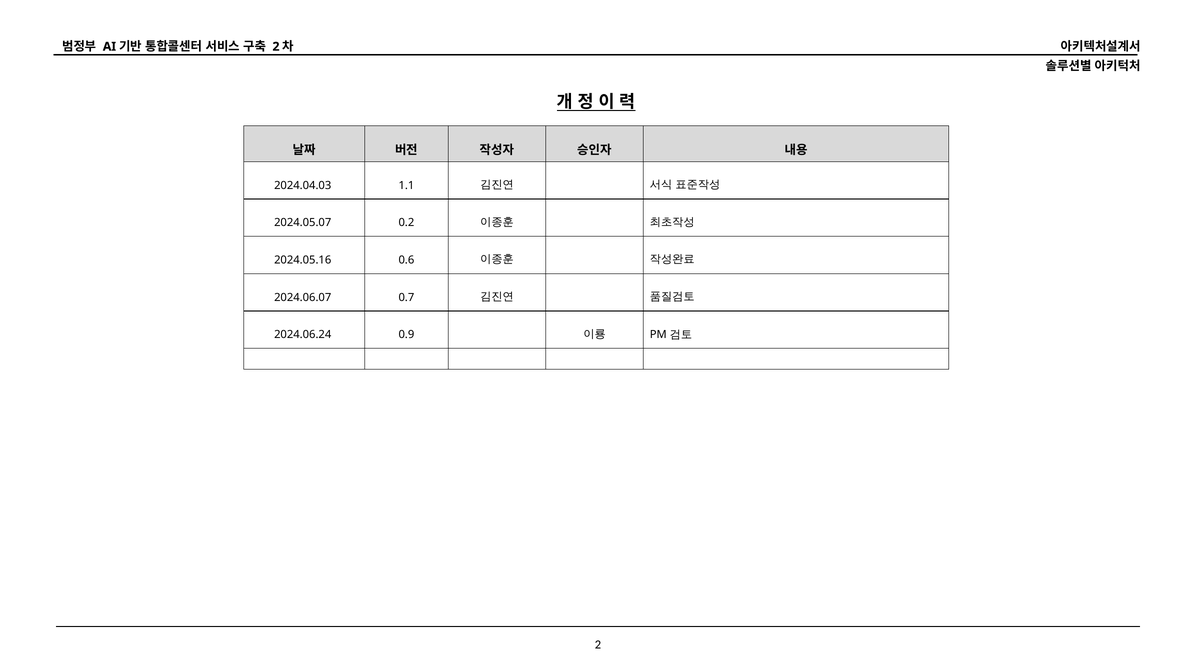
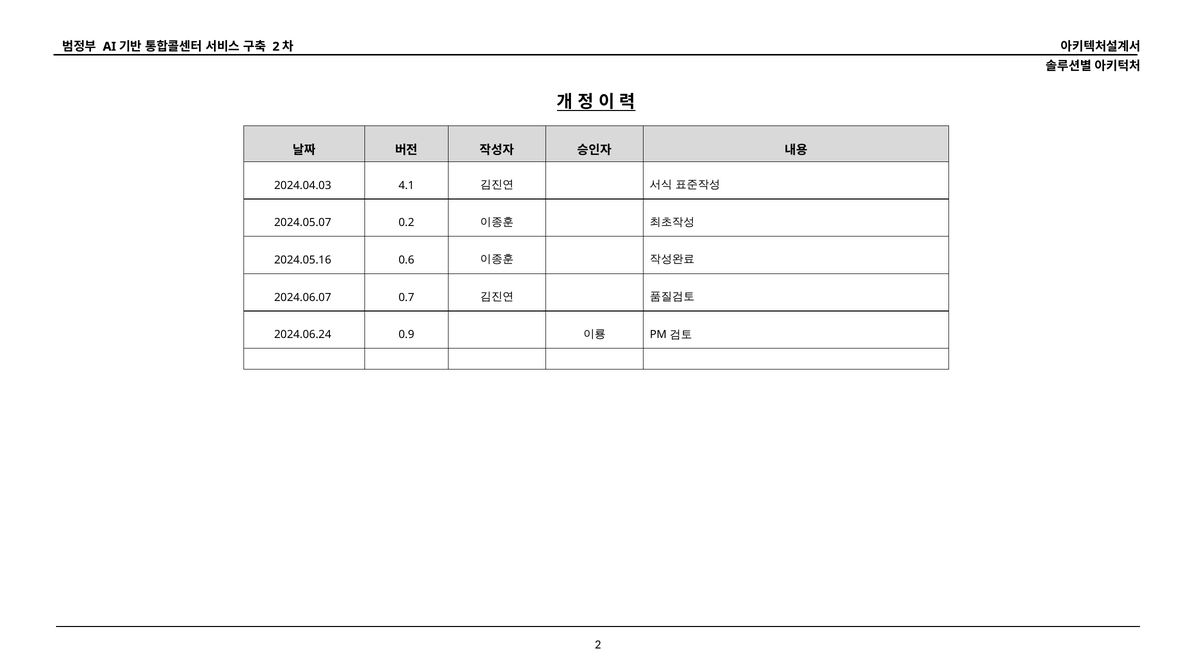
1.1: 1.1 -> 4.1
